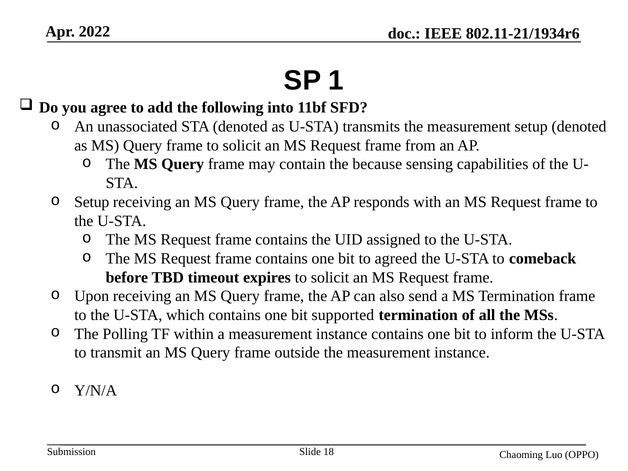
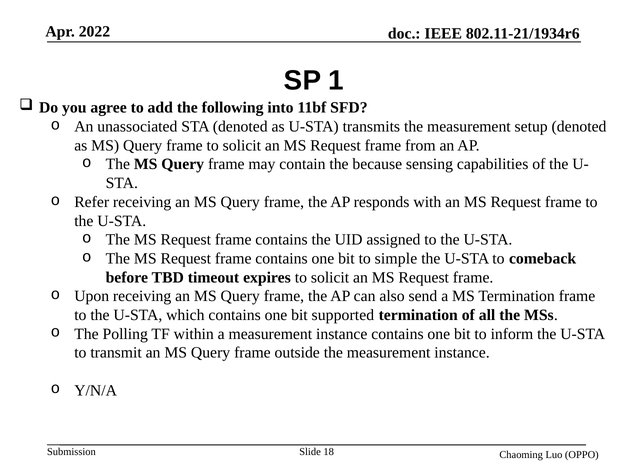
Setup at (92, 202): Setup -> Refer
agreed: agreed -> simple
